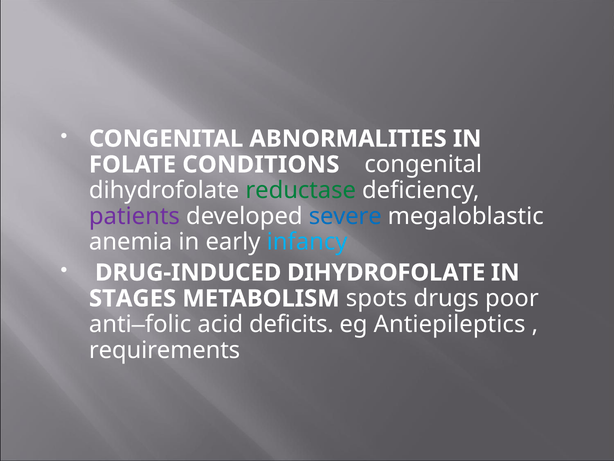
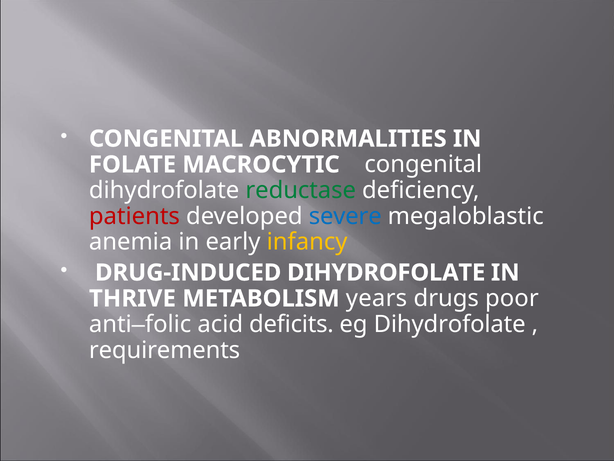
CONDITIONS: CONDITIONS -> MACROCYTIC
patients colour: purple -> red
infancy colour: light blue -> yellow
STAGES: STAGES -> THRIVE
spots: spots -> years
eg Antiepileptics: Antiepileptics -> Dihydrofolate
